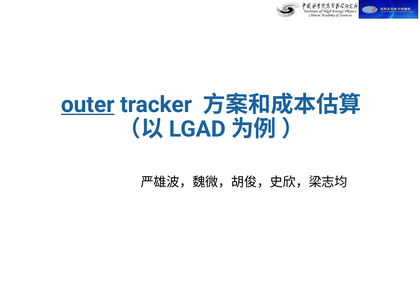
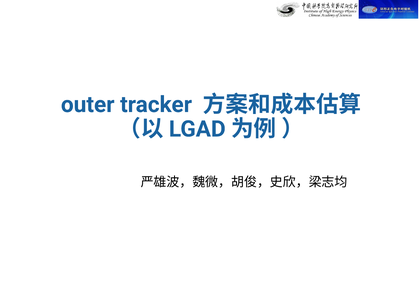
outer underline: present -> none
